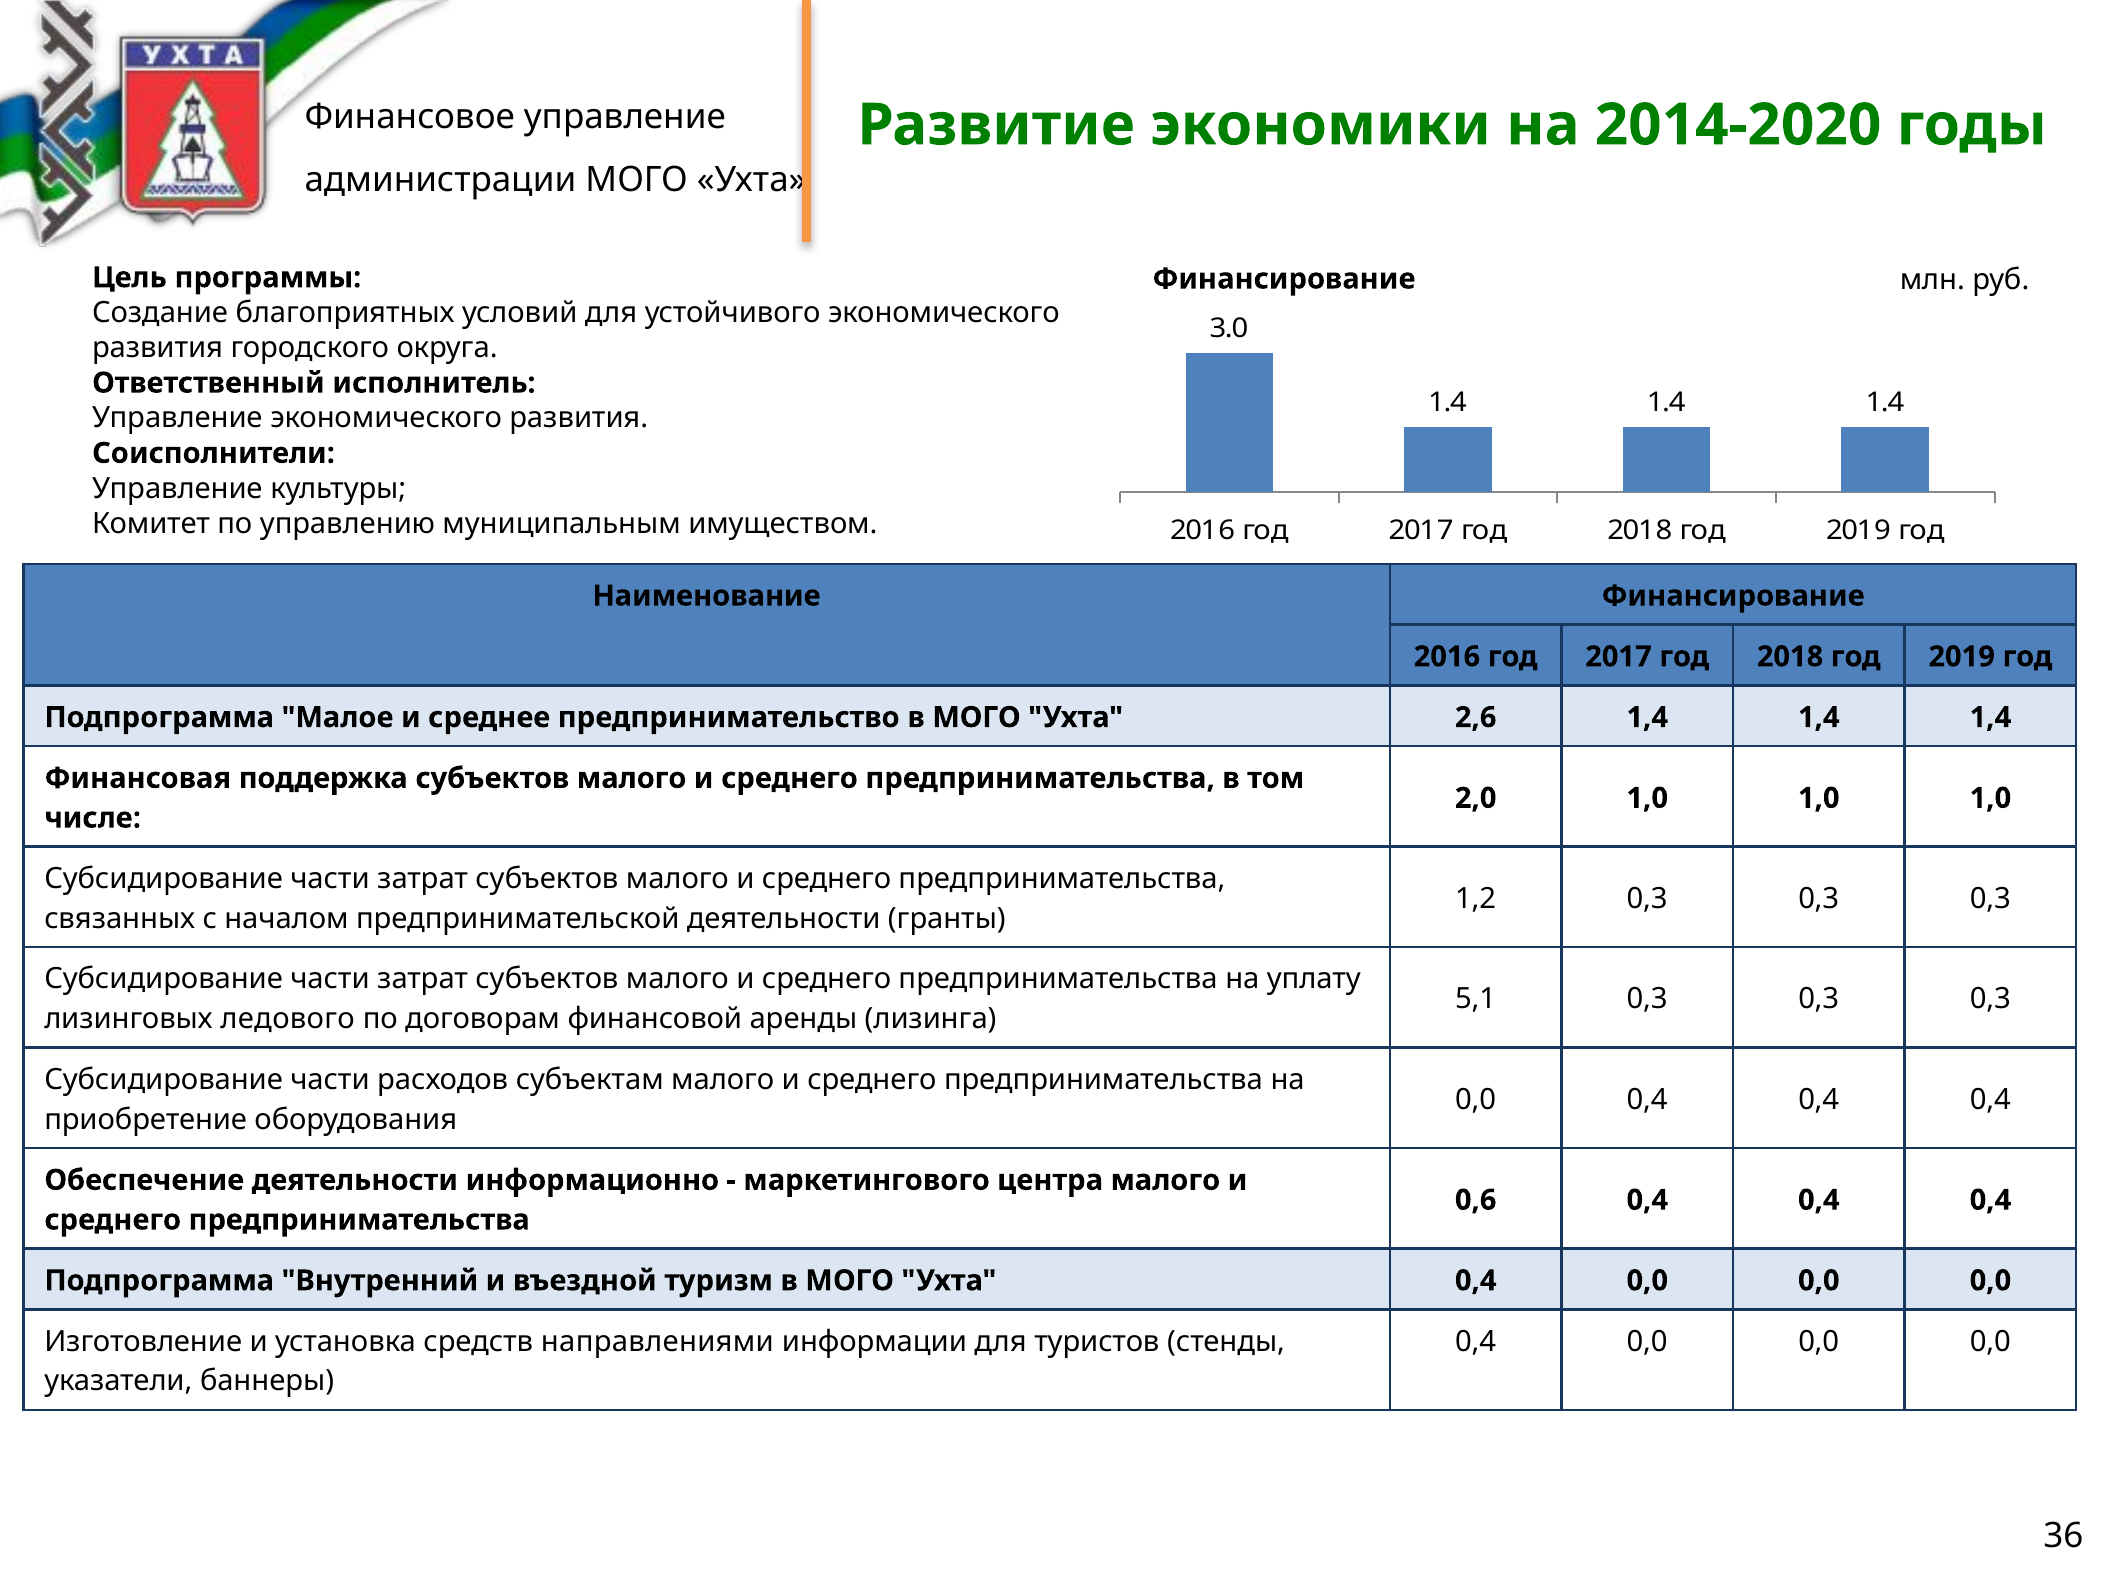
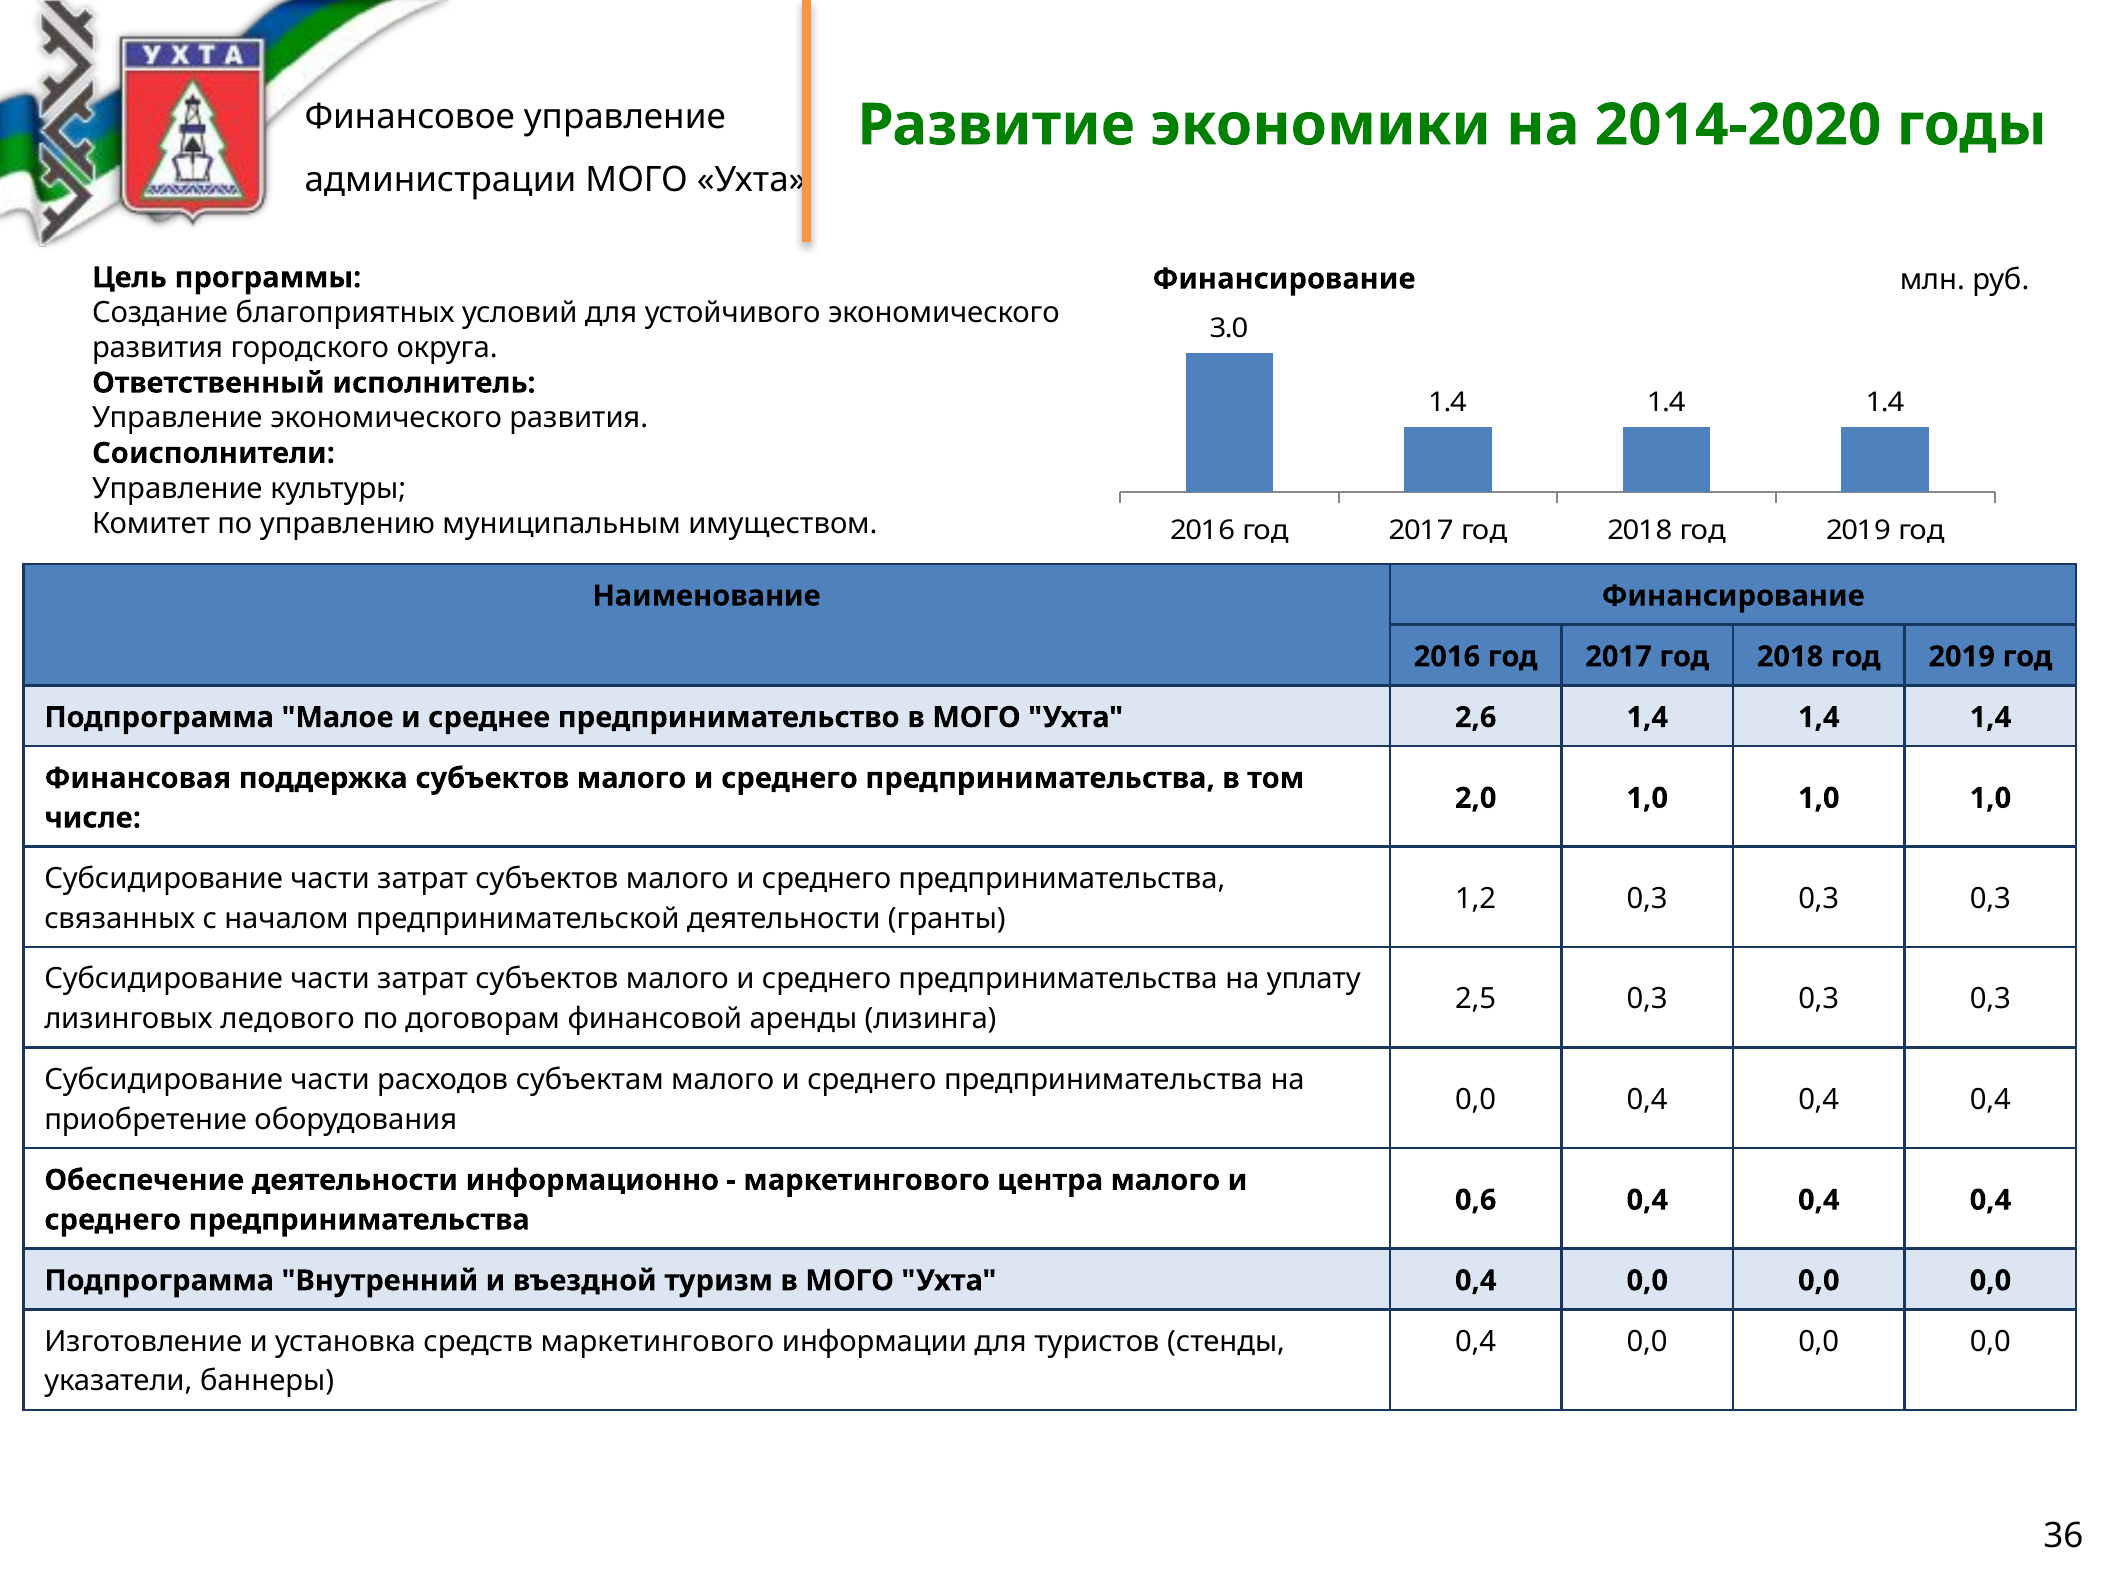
5,1: 5,1 -> 2,5
средств направлениями: направлениями -> маркетингового
